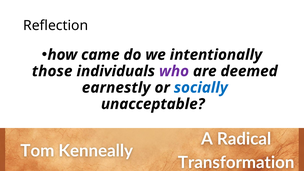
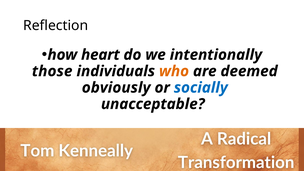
came: came -> heart
who colour: purple -> orange
earnestly: earnestly -> obviously
